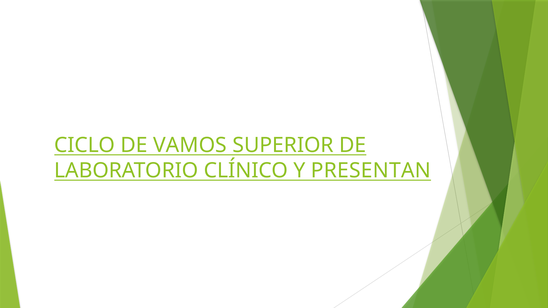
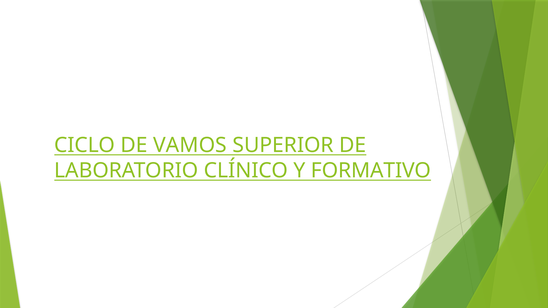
PRESENTAN: PRESENTAN -> FORMATIVO
